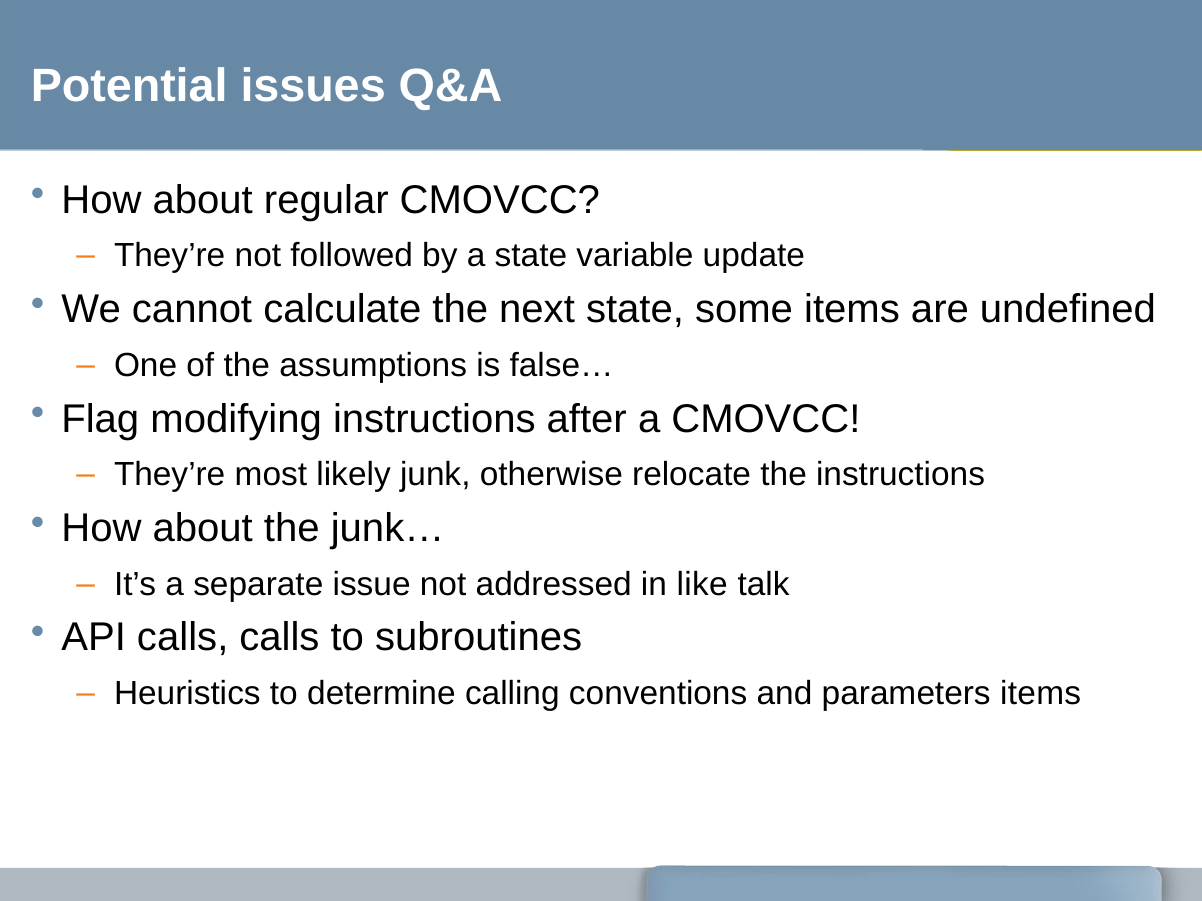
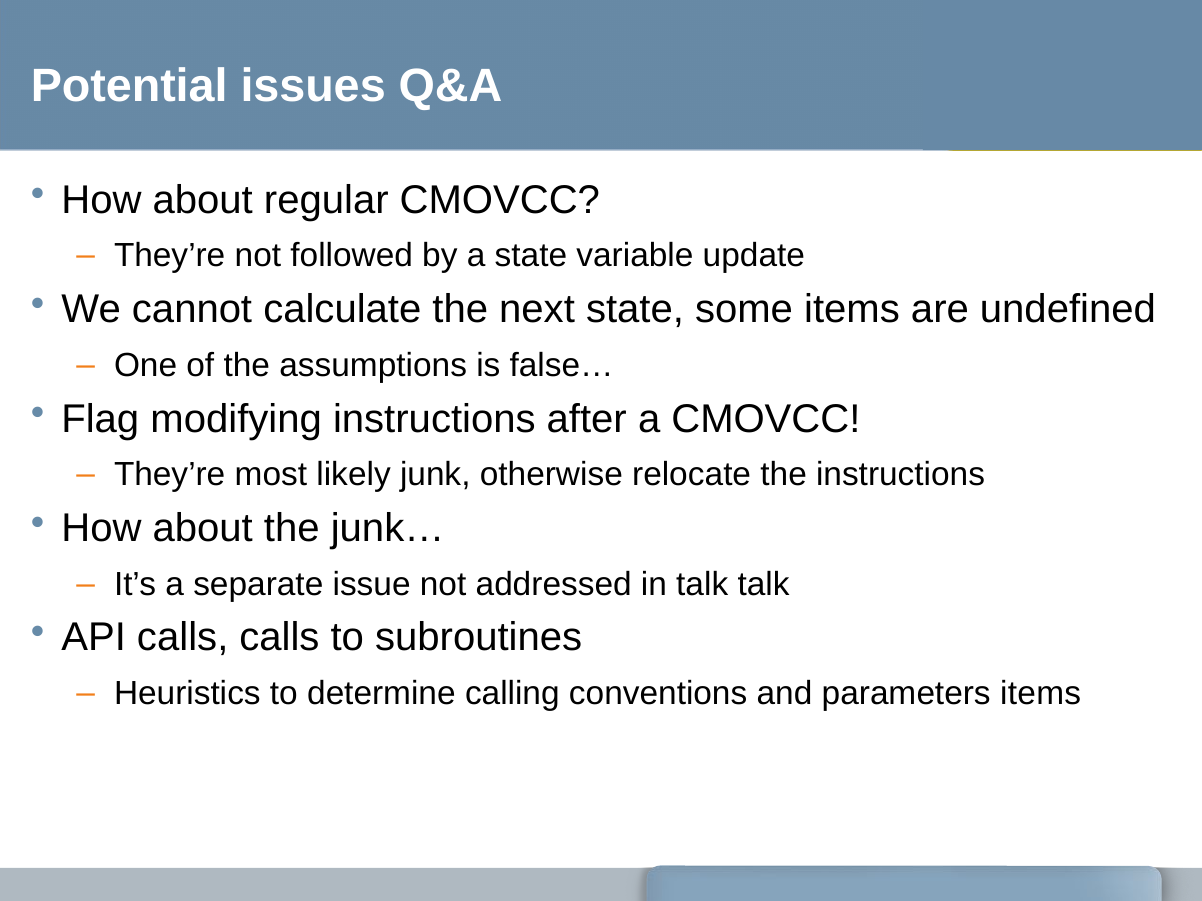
in like: like -> talk
